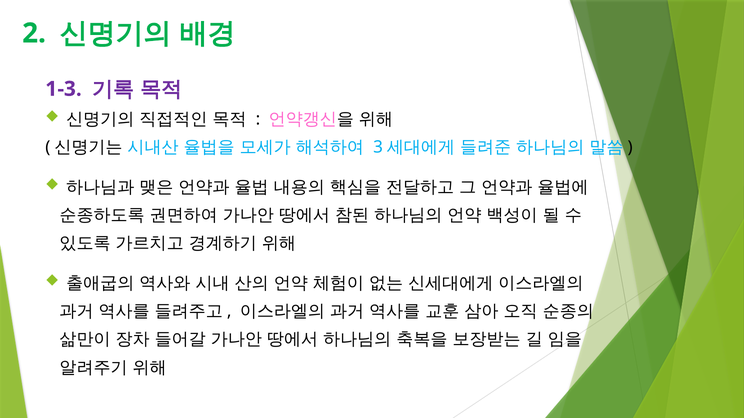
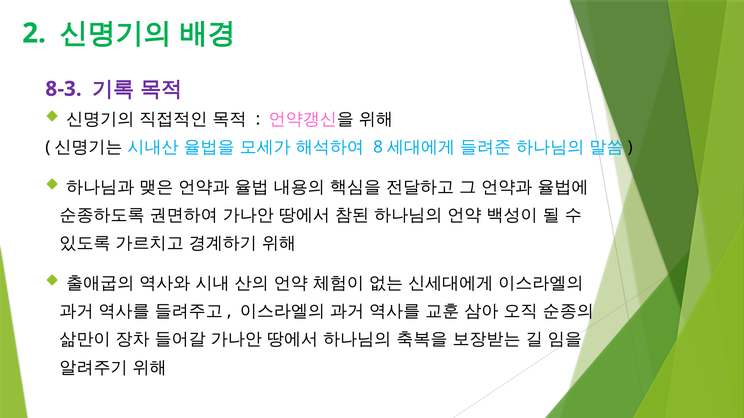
1-3: 1-3 -> 8-3
3: 3 -> 8
